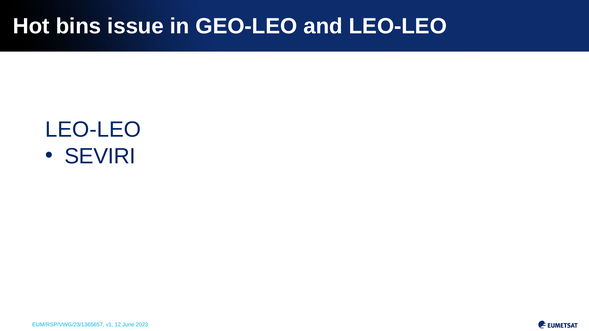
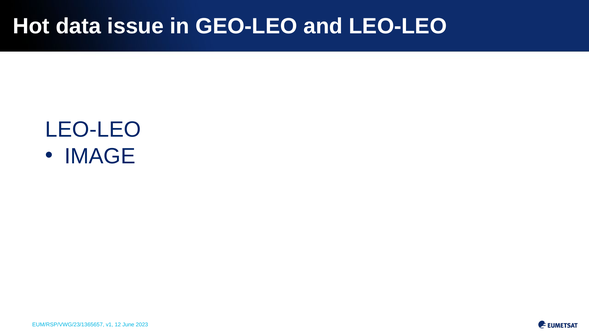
bins: bins -> data
SEVIRI: SEVIRI -> IMAGE
